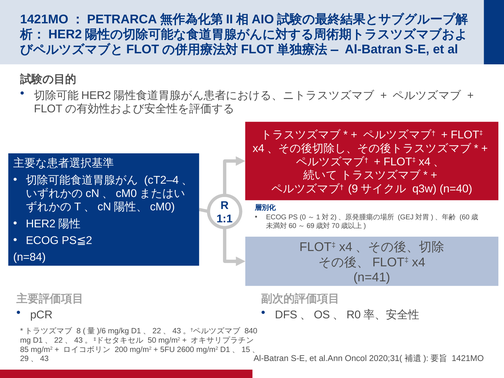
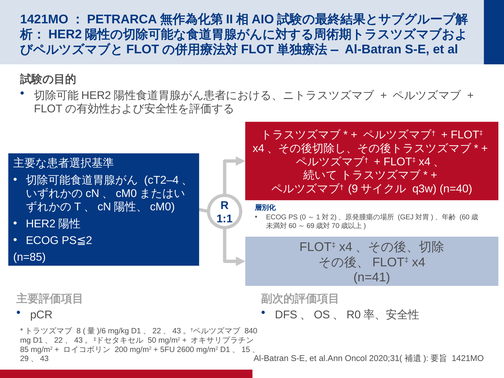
n=84: n=84 -> n=85
